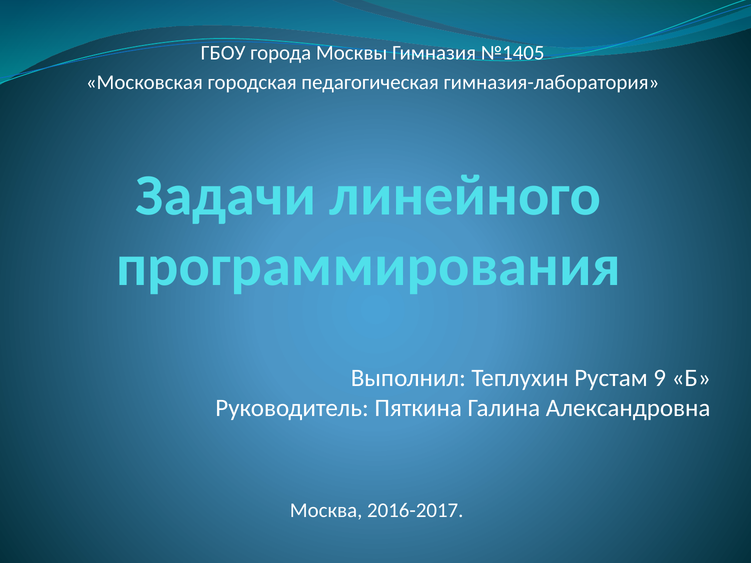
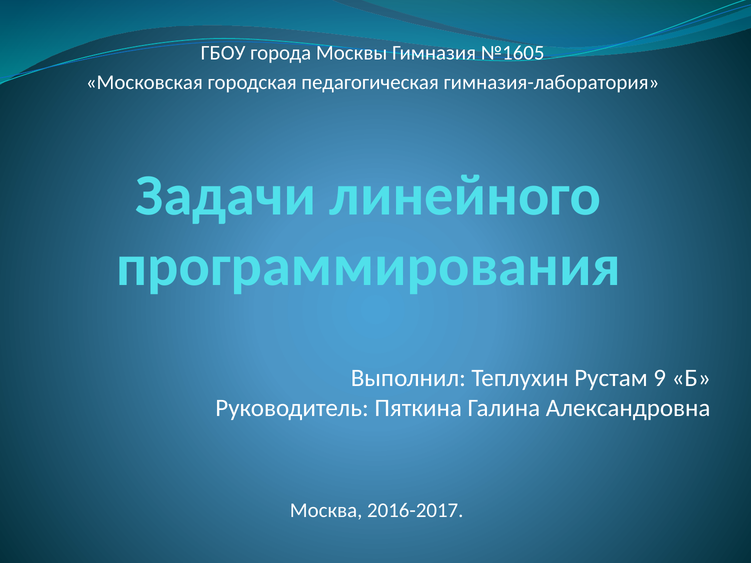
№1405: №1405 -> №1605
